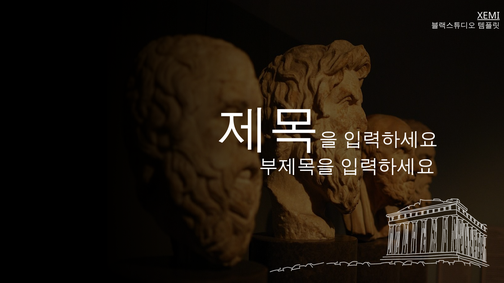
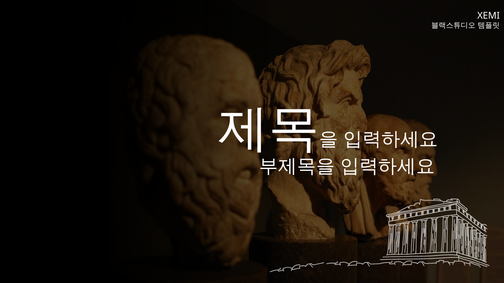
XEMI underline: present -> none
